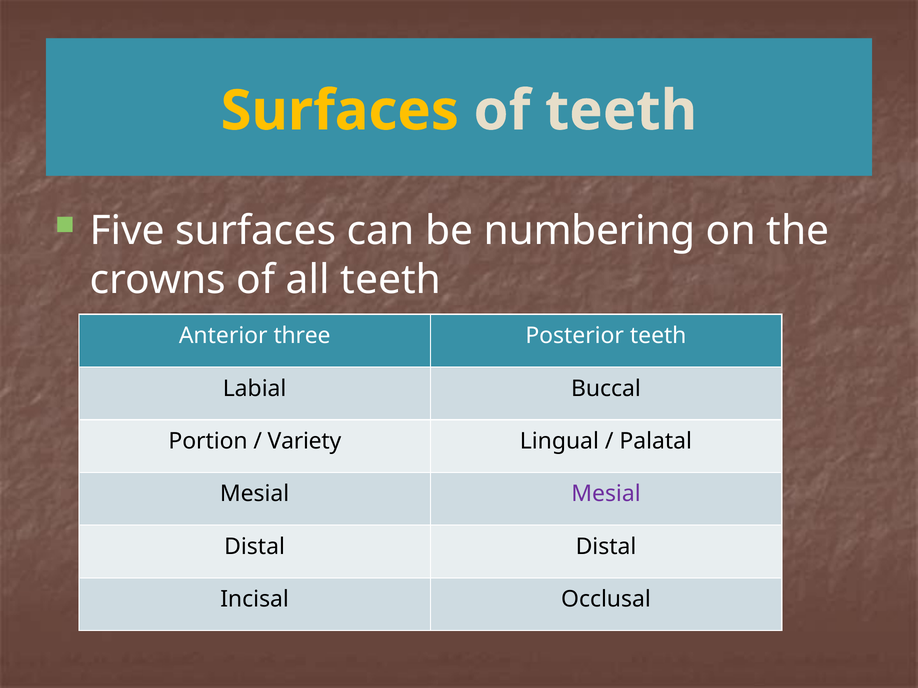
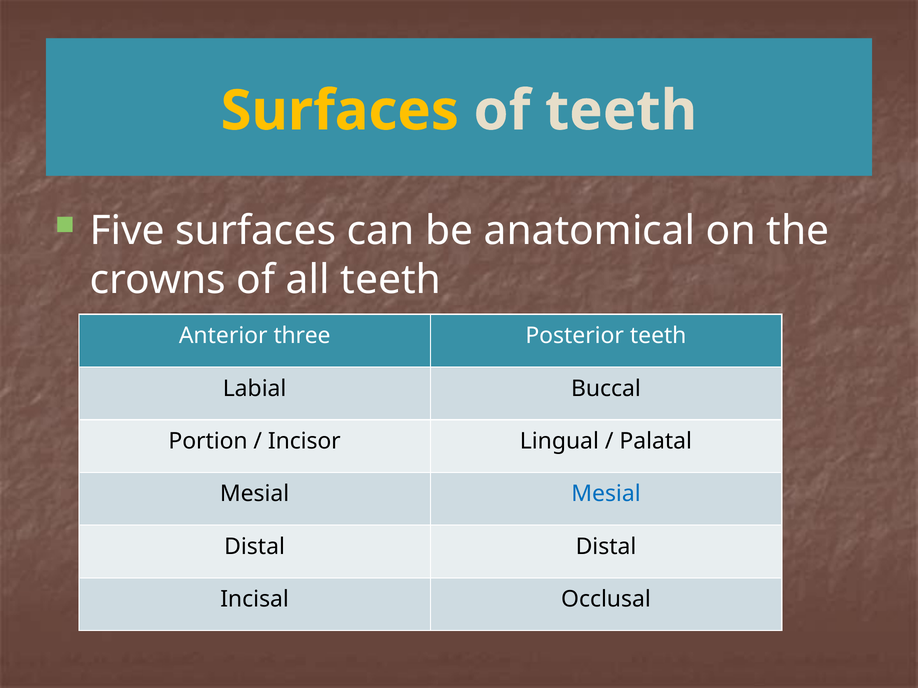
numbering: numbering -> anatomical
Variety: Variety -> Incisor
Mesial at (606, 494) colour: purple -> blue
